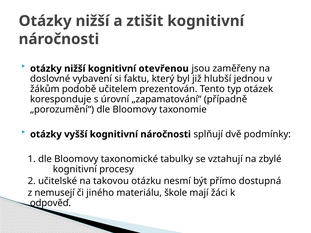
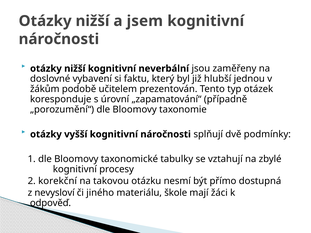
ztišit: ztišit -> jsem
otevřenou: otevřenou -> neverbální
učitelské: učitelské -> korekční
nemusejí: nemusejí -> nevysloví
